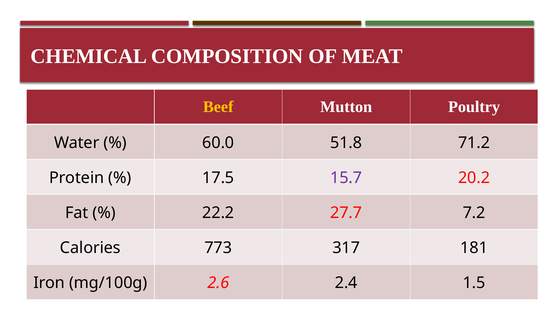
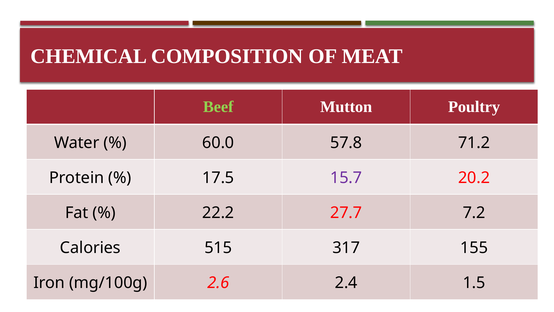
Beef colour: yellow -> light green
51.8: 51.8 -> 57.8
773: 773 -> 515
181: 181 -> 155
